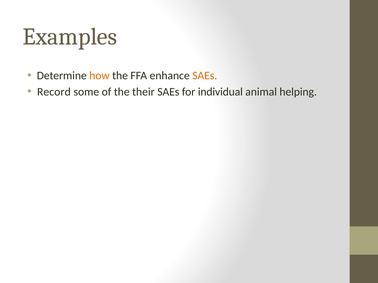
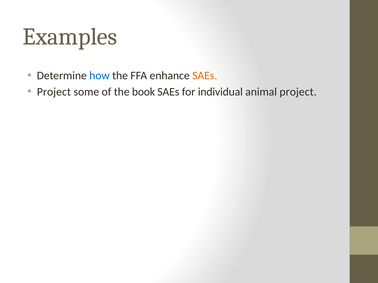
how colour: orange -> blue
Record at (54, 92): Record -> Project
their: their -> book
animal helping: helping -> project
